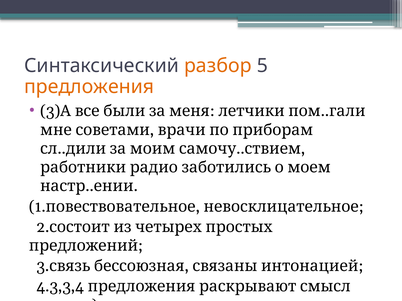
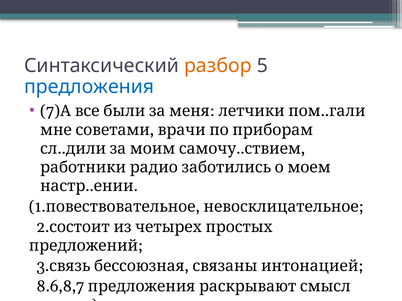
предложения colour: orange -> blue
3 at (50, 111): 3 -> 7
4.3,3,4: 4.3,3,4 -> 8.6,8,7
